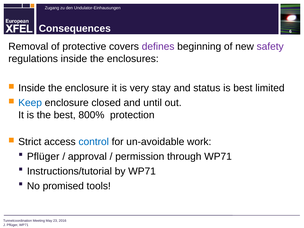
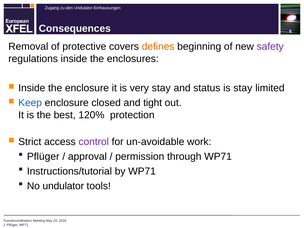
defines colour: purple -> orange
is best: best -> stay
until: until -> tight
800%: 800% -> 120%
control colour: blue -> purple
promised: promised -> undulator
